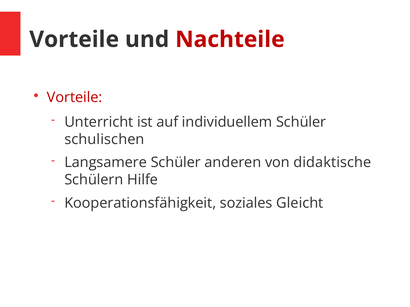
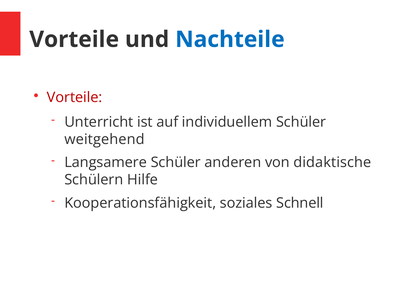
Nachteile colour: red -> blue
schulischen: schulischen -> weitgehend
Gleicht: Gleicht -> Schnell
